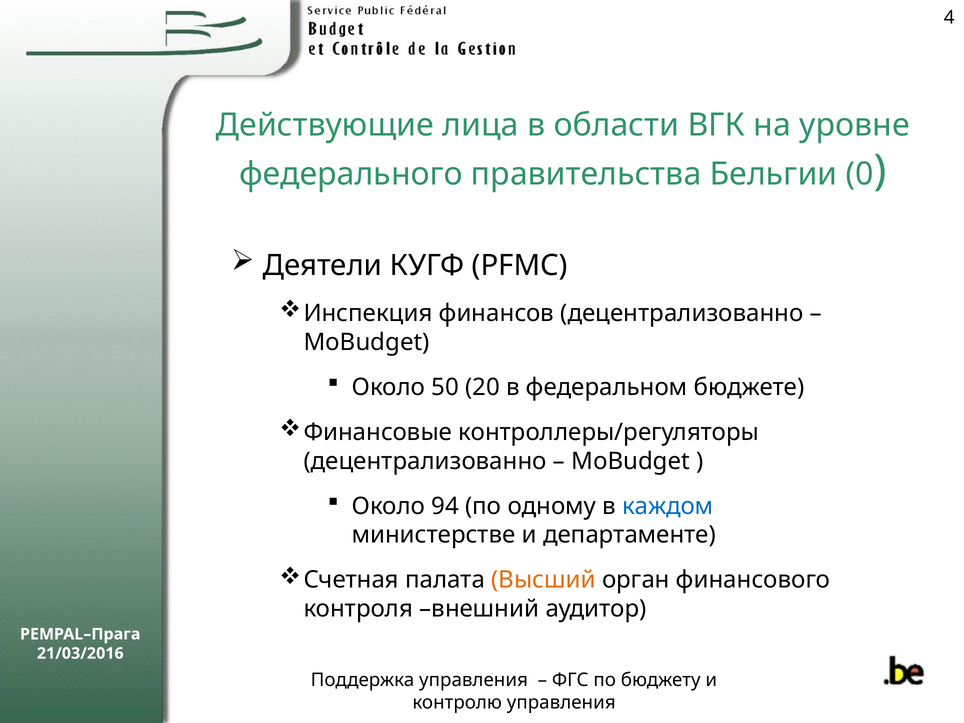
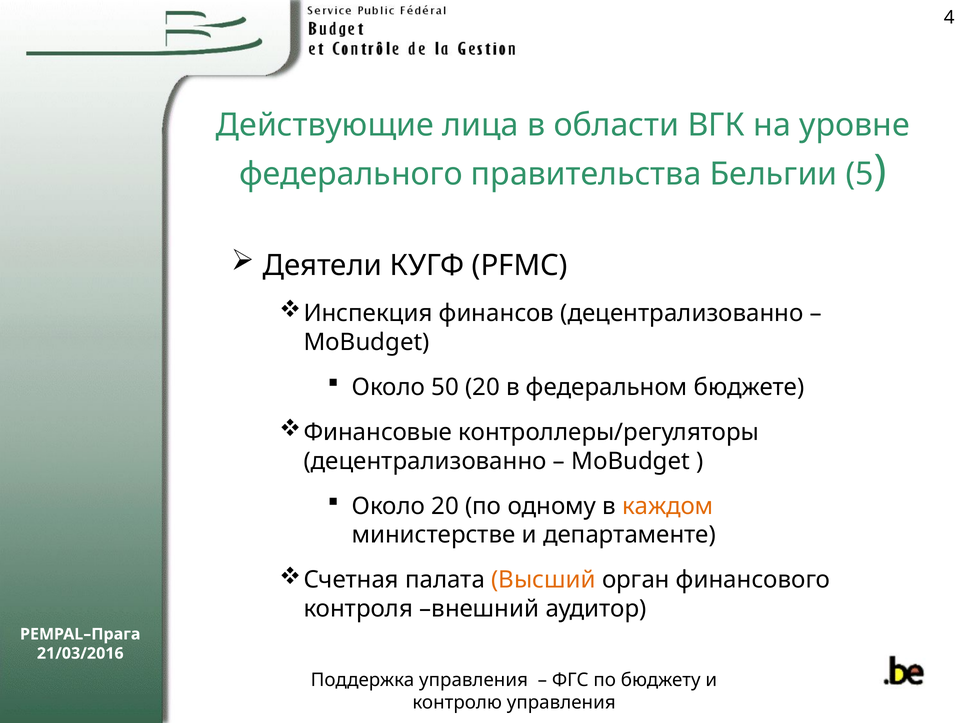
0: 0 -> 5
Около 94: 94 -> 20
каждом colour: blue -> orange
